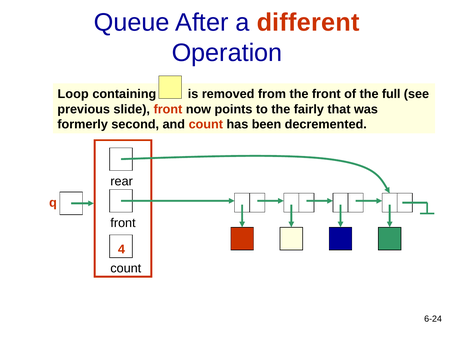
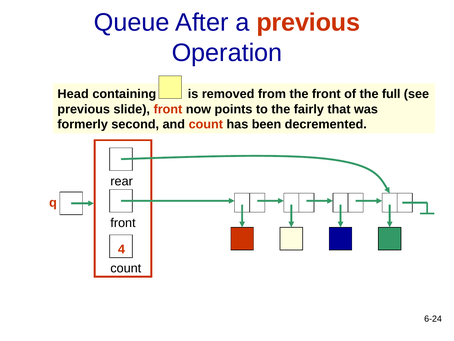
a different: different -> previous
Loop: Loop -> Head
